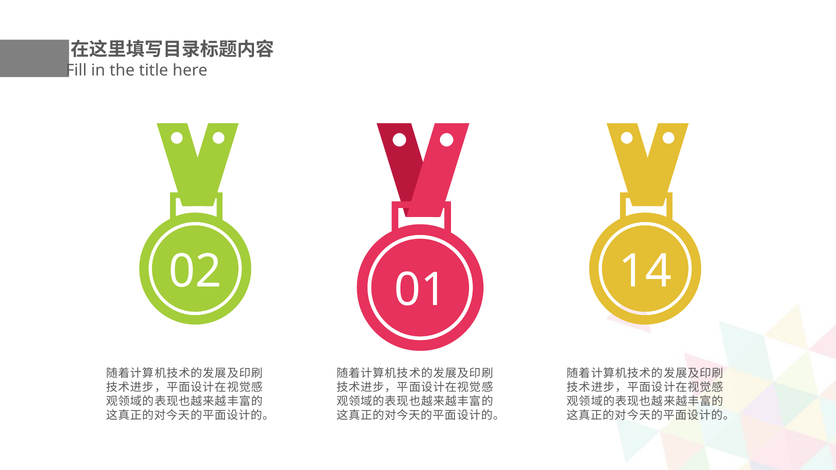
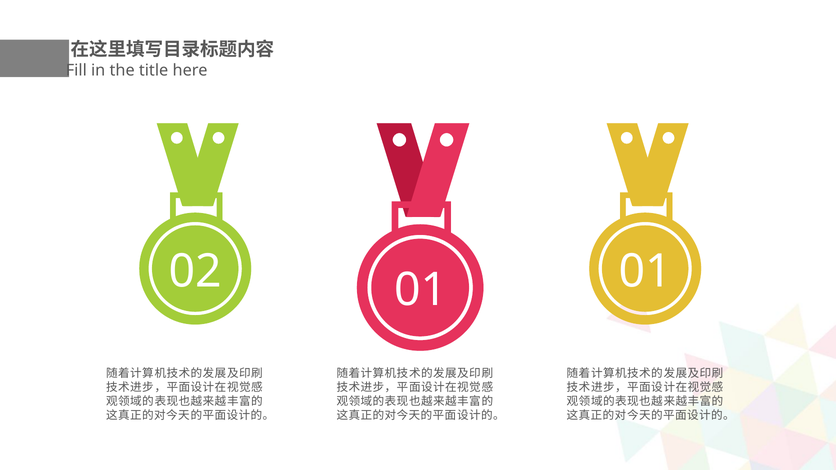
02 14: 14 -> 01
